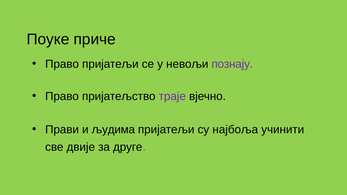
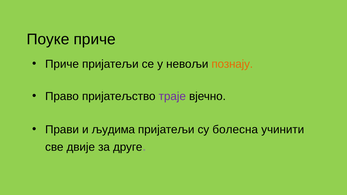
Право at (62, 64): Право -> Приче
познају colour: purple -> orange
најбоља: најбоља -> болесна
